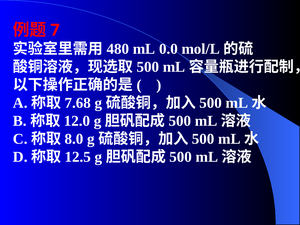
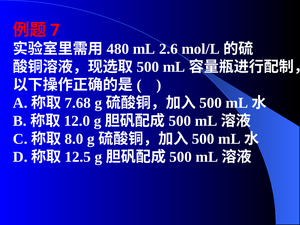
0.0: 0.0 -> 2.6
